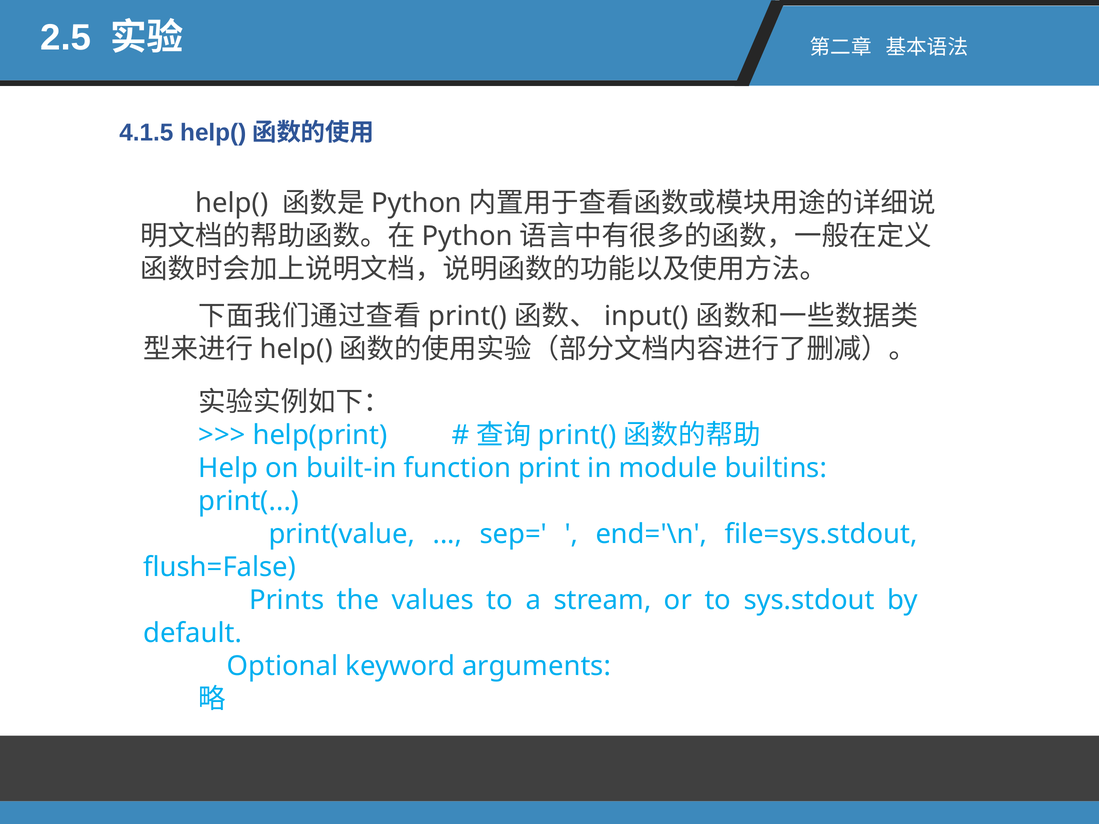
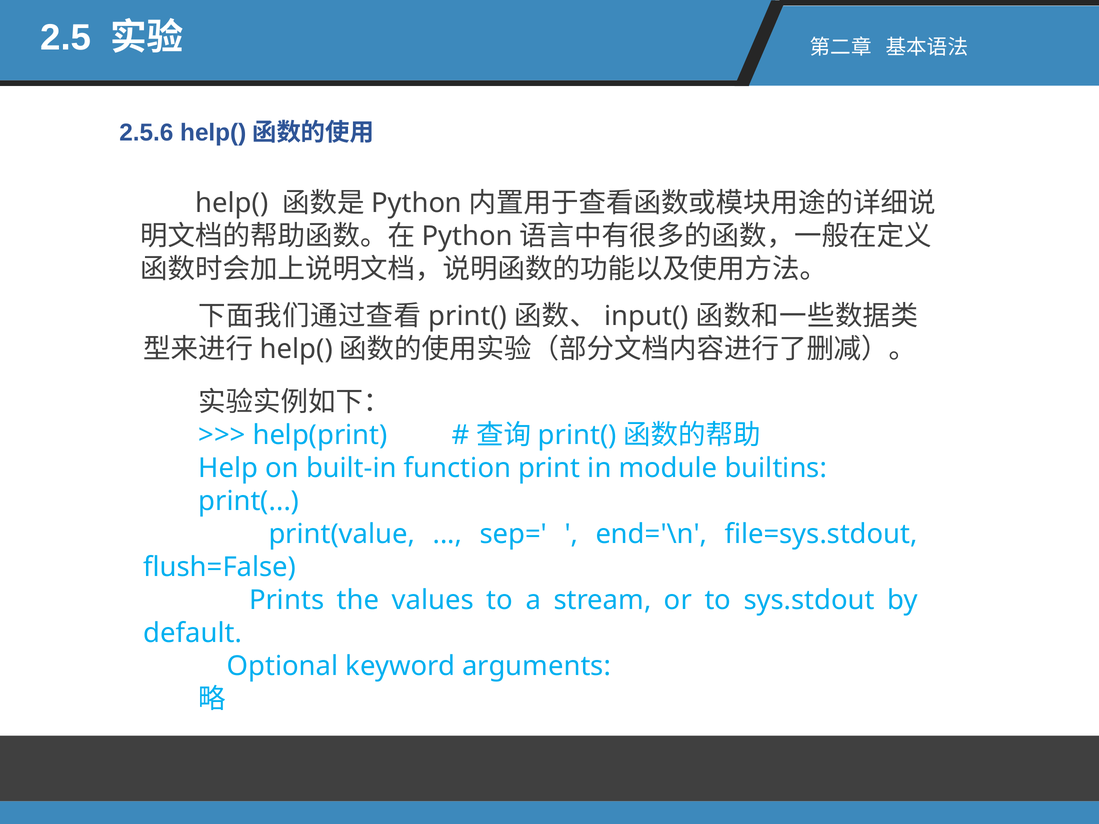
4.1.5: 4.1.5 -> 2.5.6
